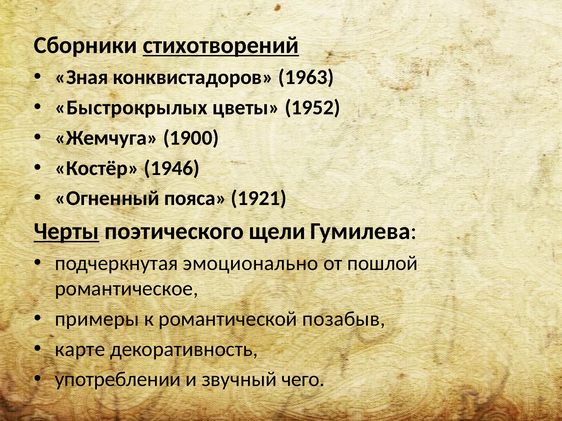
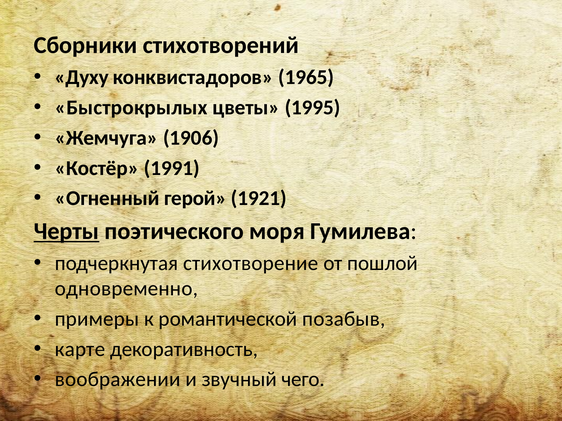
стихотворений underline: present -> none
Зная: Зная -> Духу
1963: 1963 -> 1965
1952: 1952 -> 1995
1900: 1900 -> 1906
1946: 1946 -> 1991
пояса: пояса -> герой
щели: щели -> моря
эмоционально: эмоционально -> стихотворение
романтическое: романтическое -> одновременно
употреблении: употреблении -> воображении
